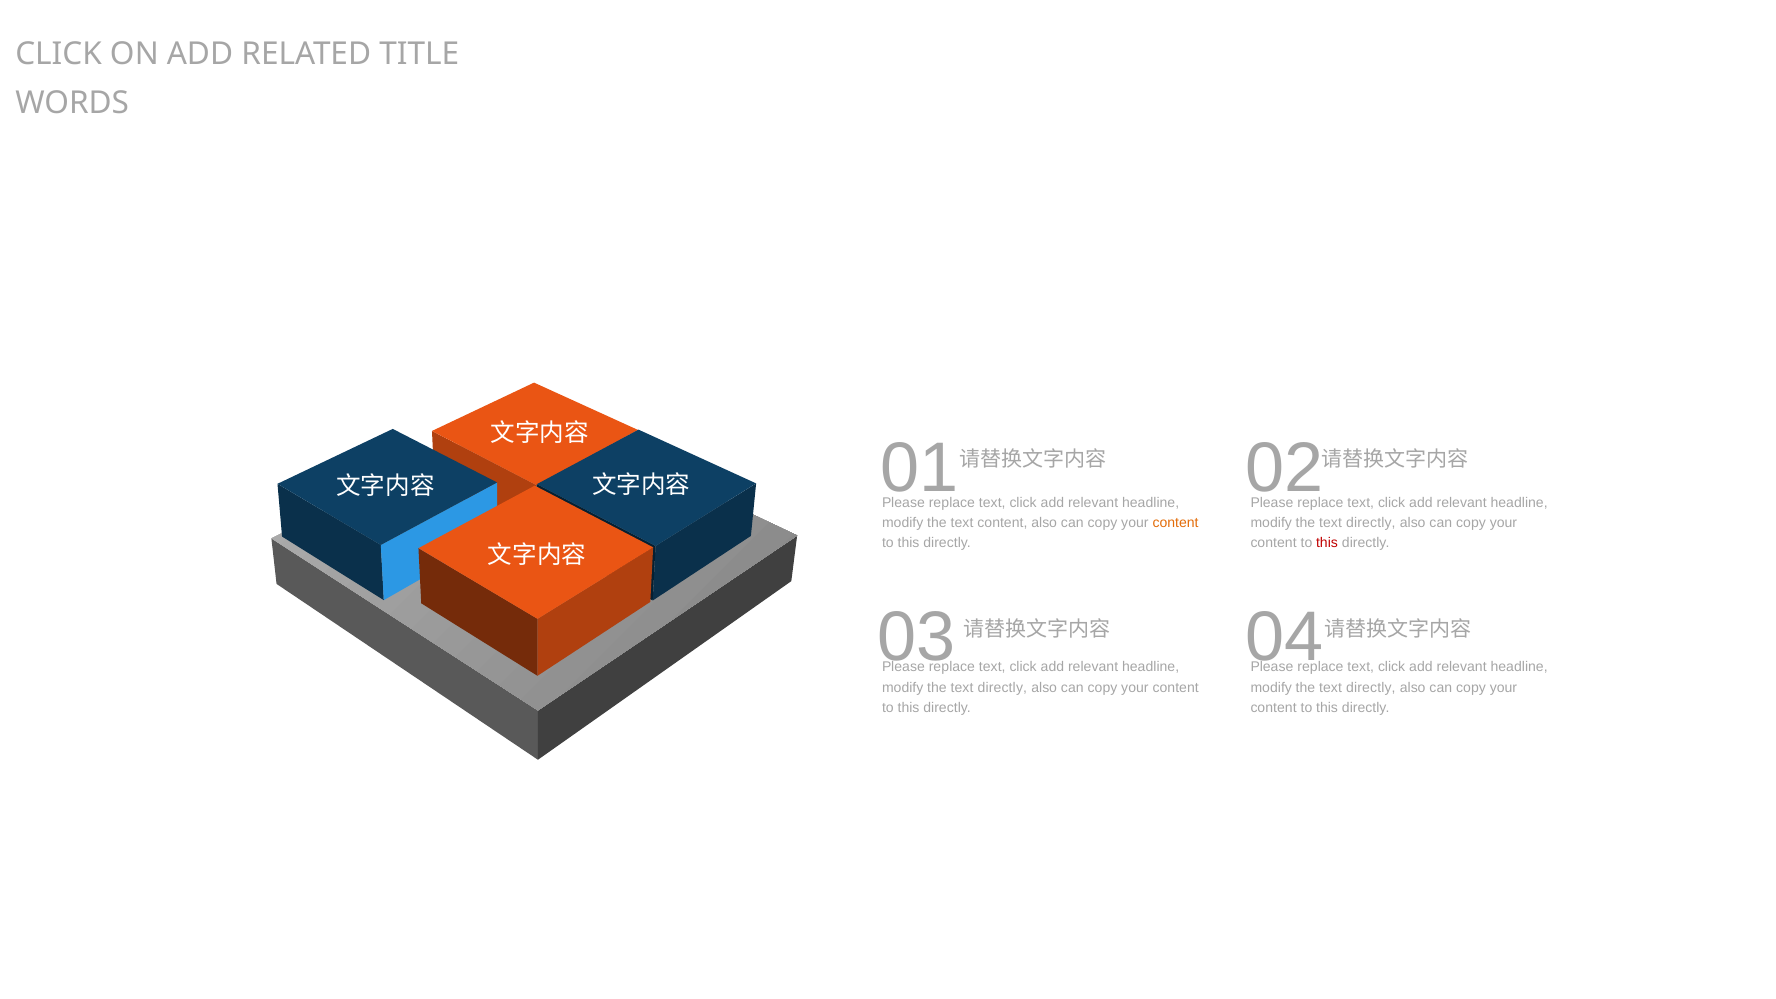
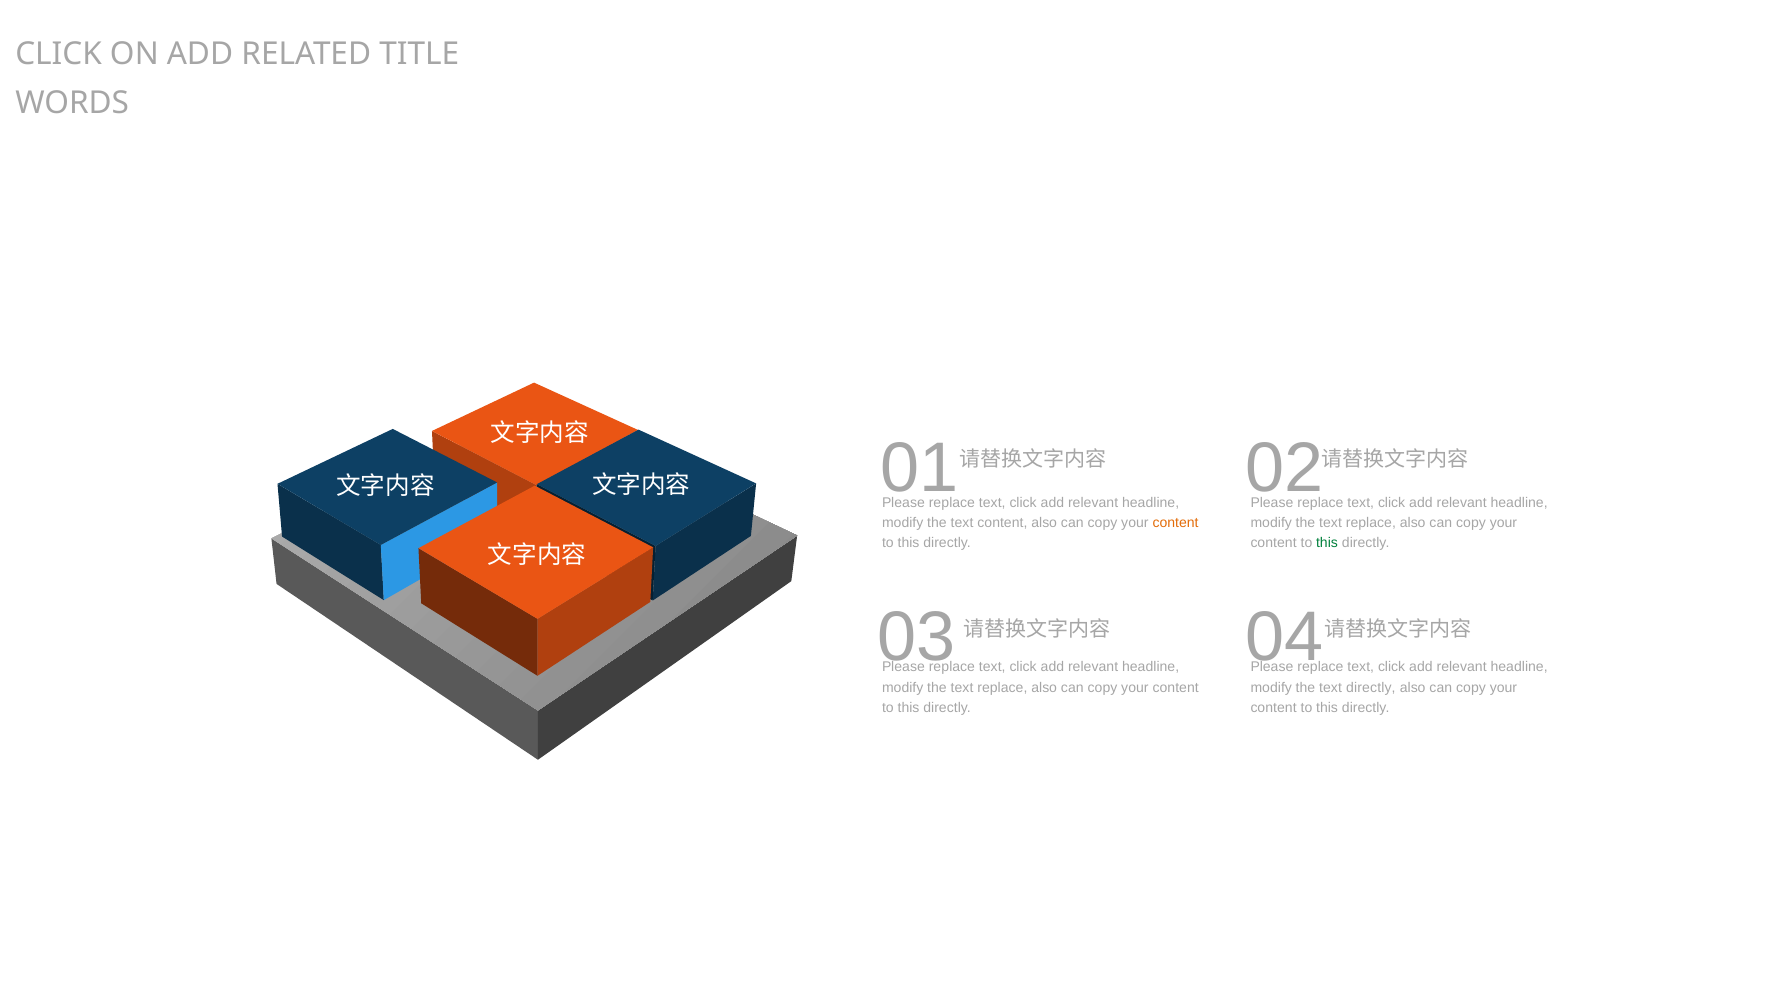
directly at (1371, 523): directly -> replace
this at (1327, 543) colour: red -> green
directly at (1002, 687): directly -> replace
